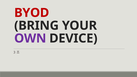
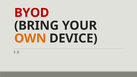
OWN colour: purple -> orange
